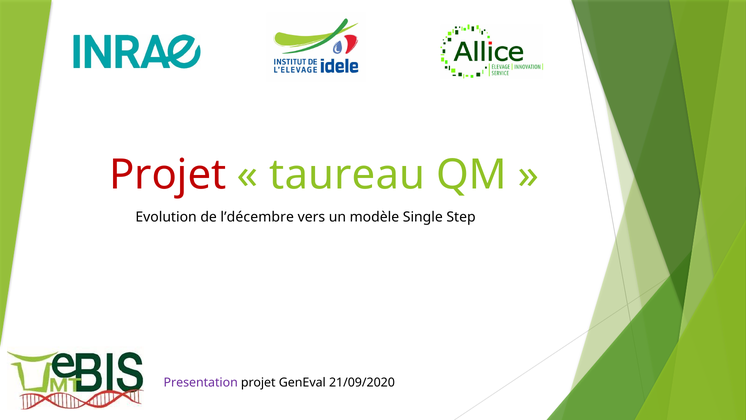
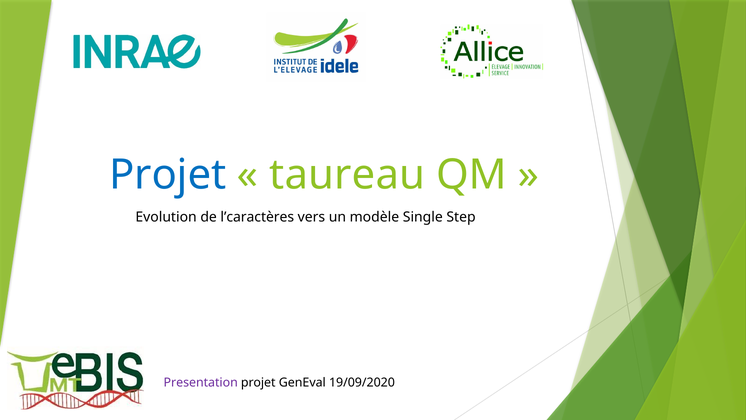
Projet at (168, 175) colour: red -> blue
l’décembre: l’décembre -> l’caractères
21/09/2020: 21/09/2020 -> 19/09/2020
